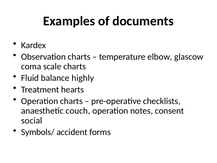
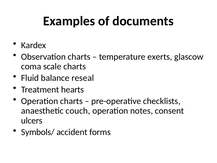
elbow: elbow -> exerts
highly: highly -> reseal
social: social -> ulcers
